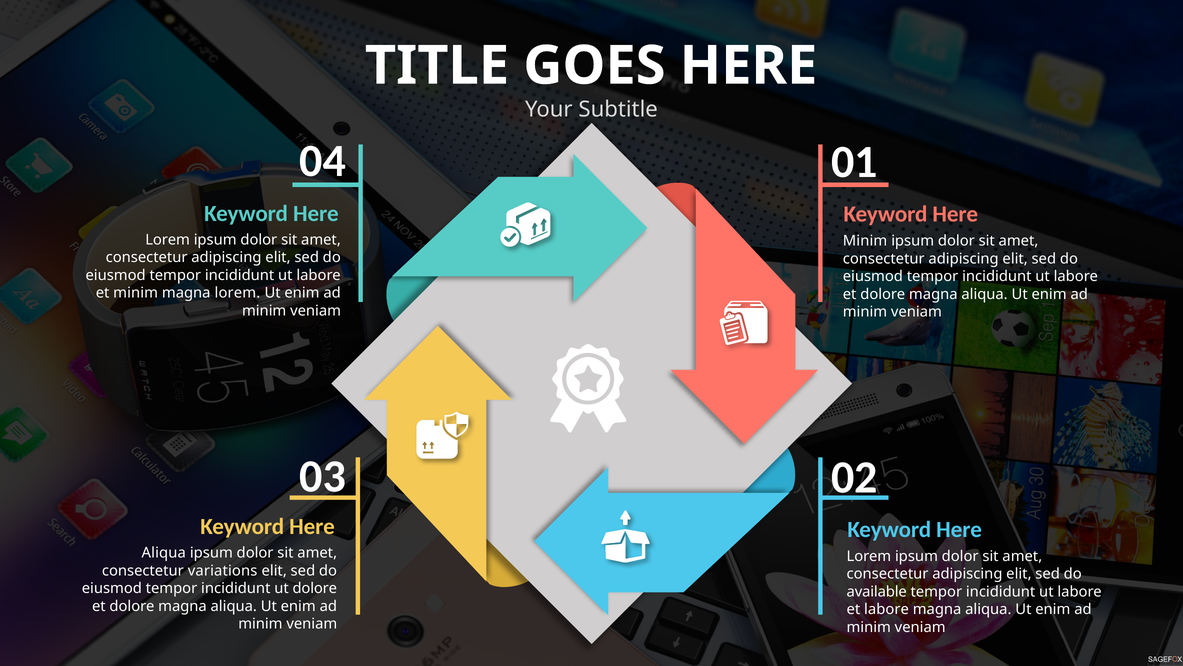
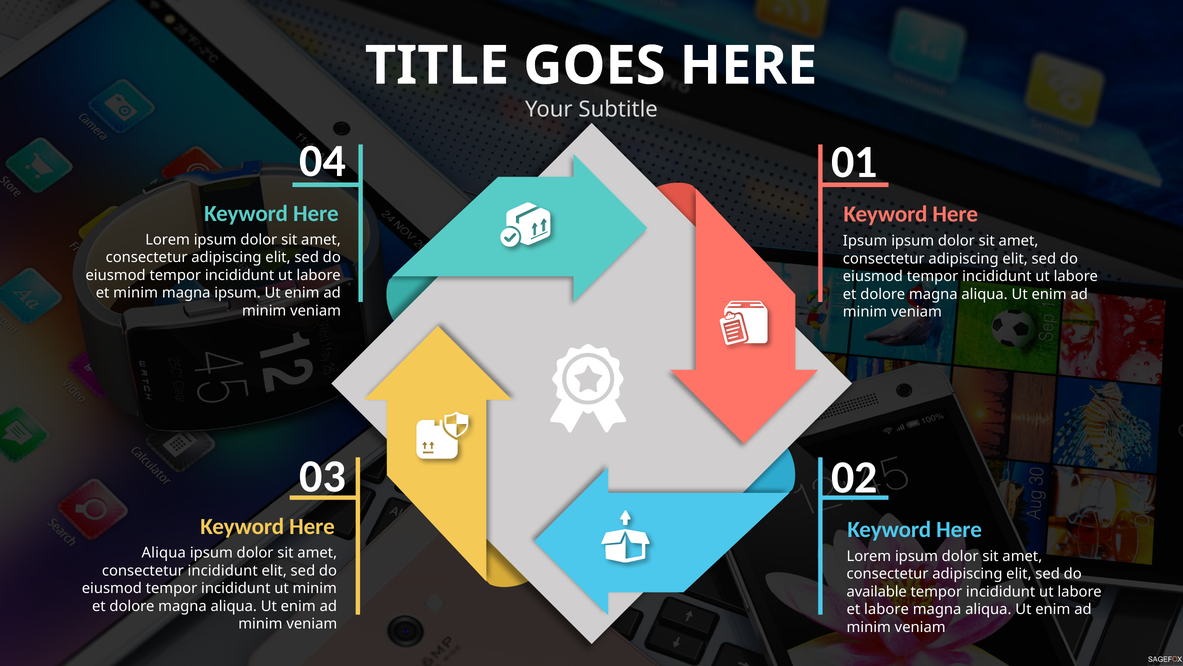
Minim at (865, 241): Minim -> Ipsum
magna lorem: lorem -> ipsum
consectetur variations: variations -> incididunt
ut dolore: dolore -> minim
